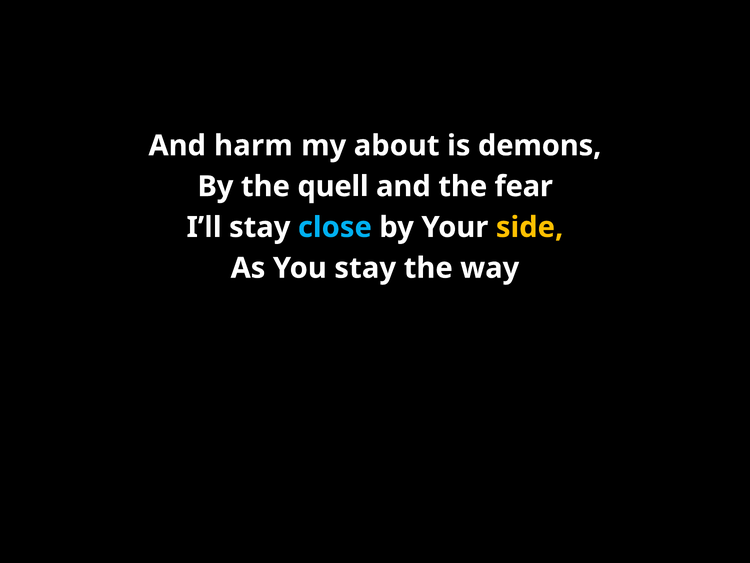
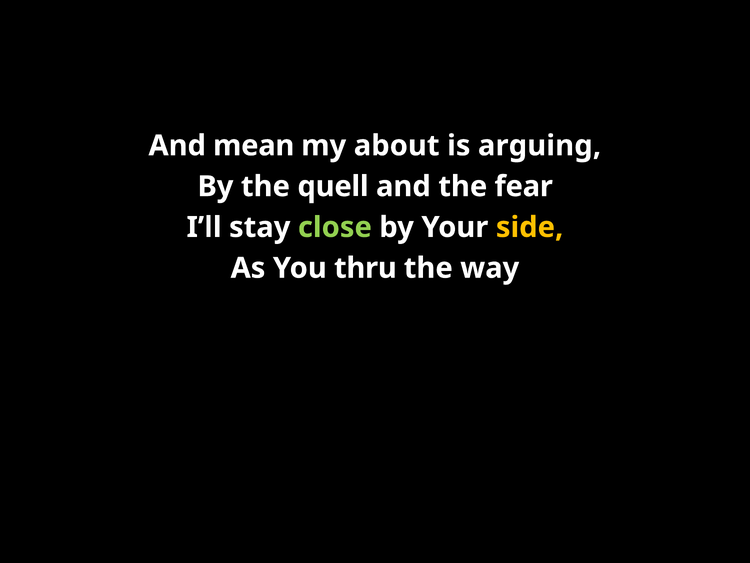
harm: harm -> mean
demons: demons -> arguing
close colour: light blue -> light green
You stay: stay -> thru
